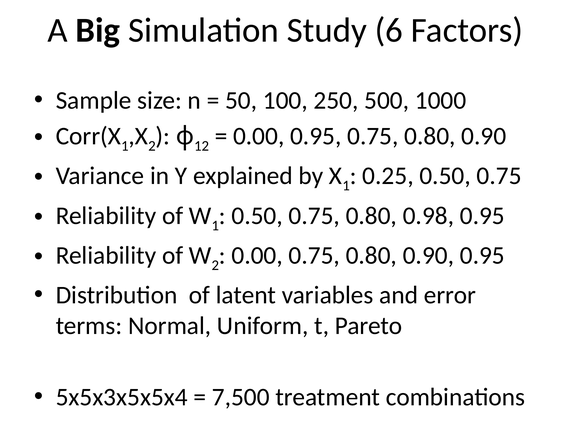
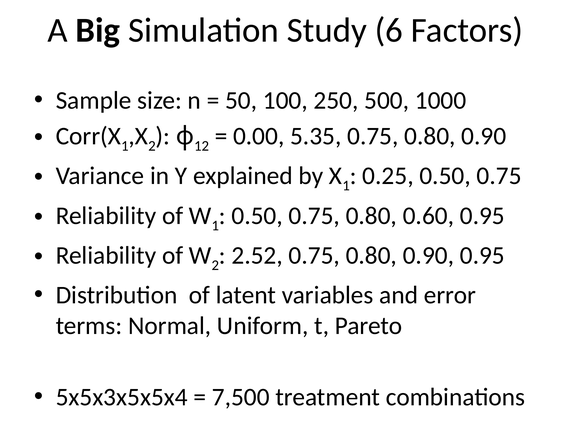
0.00 0.95: 0.95 -> 5.35
0.98: 0.98 -> 0.60
0.00 at (257, 255): 0.00 -> 2.52
